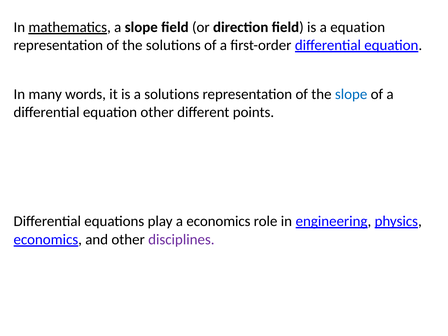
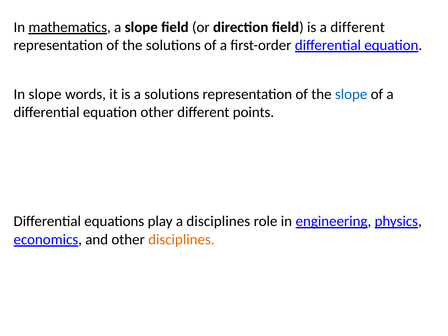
a equation: equation -> different
In many: many -> slope
a economics: economics -> disciplines
disciplines at (181, 239) colour: purple -> orange
